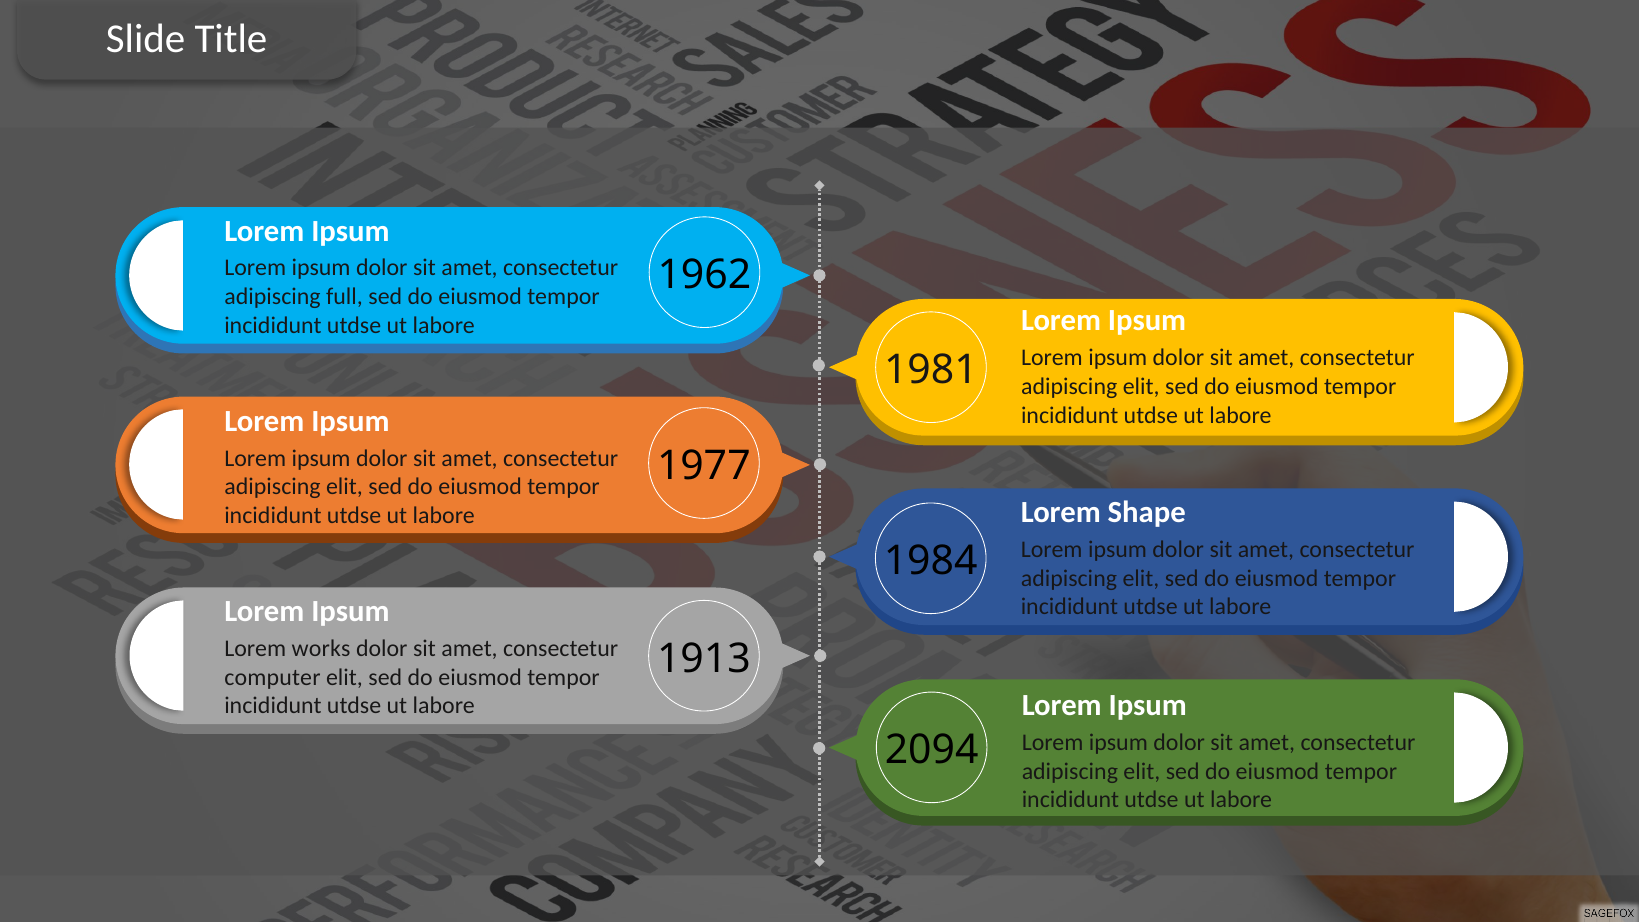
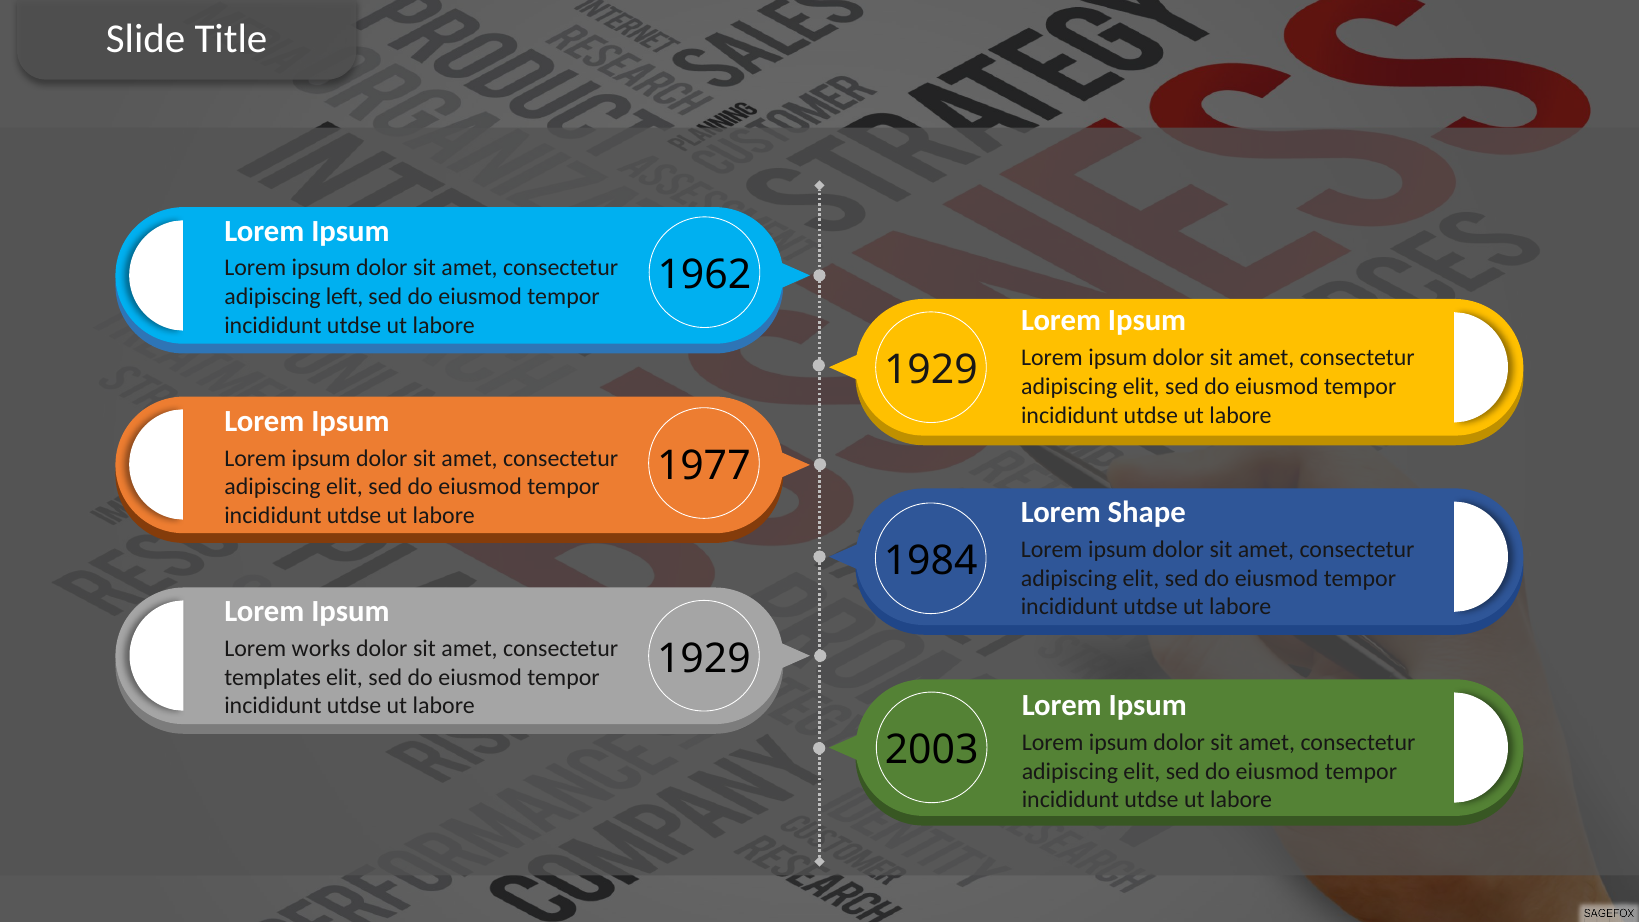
full: full -> left
1981 at (931, 370): 1981 -> 1929
1913 at (704, 658): 1913 -> 1929
computer: computer -> templates
2094: 2094 -> 2003
